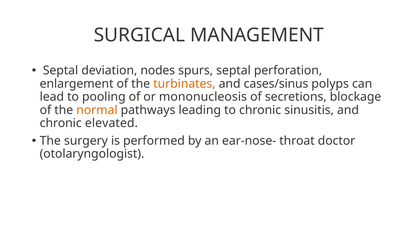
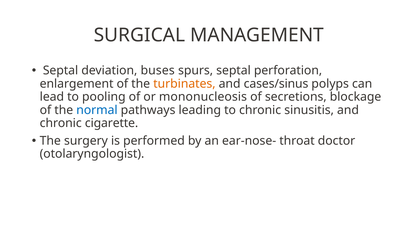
nodes: nodes -> buses
normal colour: orange -> blue
elevated: elevated -> cigarette
